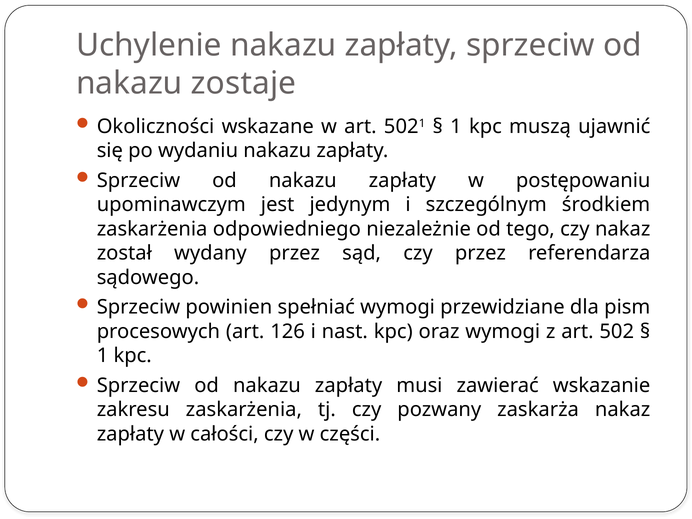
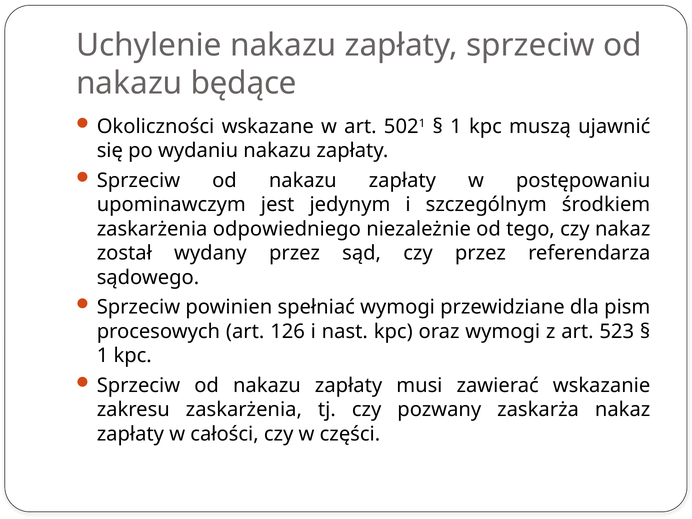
zostaje: zostaje -> będące
502: 502 -> 523
